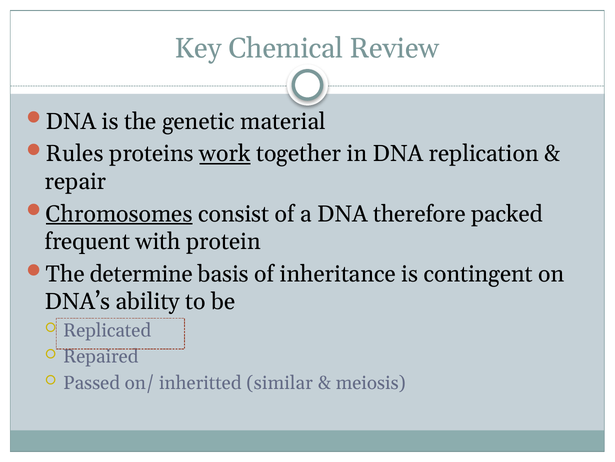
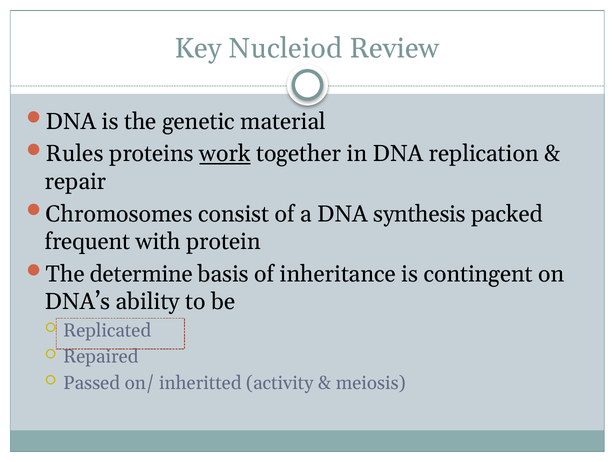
Chemical: Chemical -> Nucleiod
Chromosomes underline: present -> none
therefore: therefore -> synthesis
similar: similar -> activity
